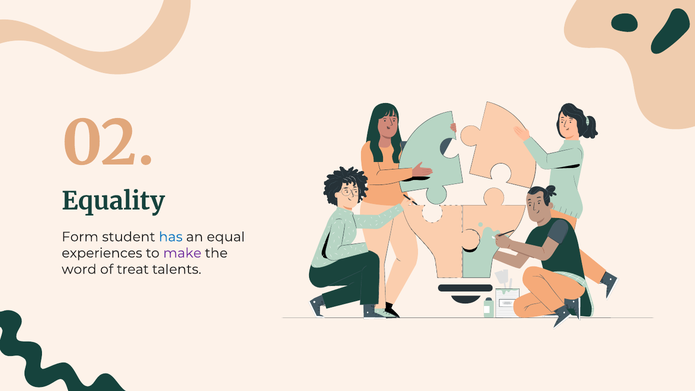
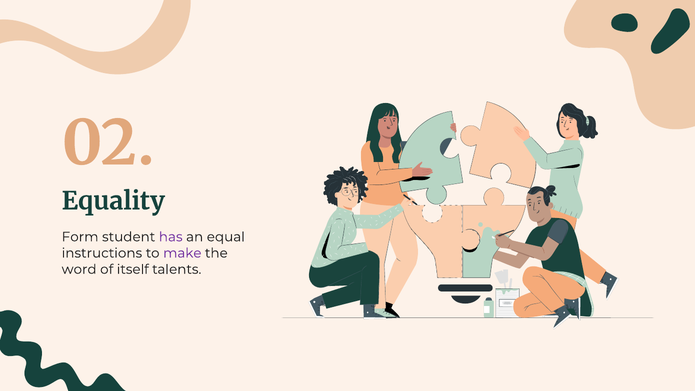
has colour: blue -> purple
experiences: experiences -> instructions
treat: treat -> itself
